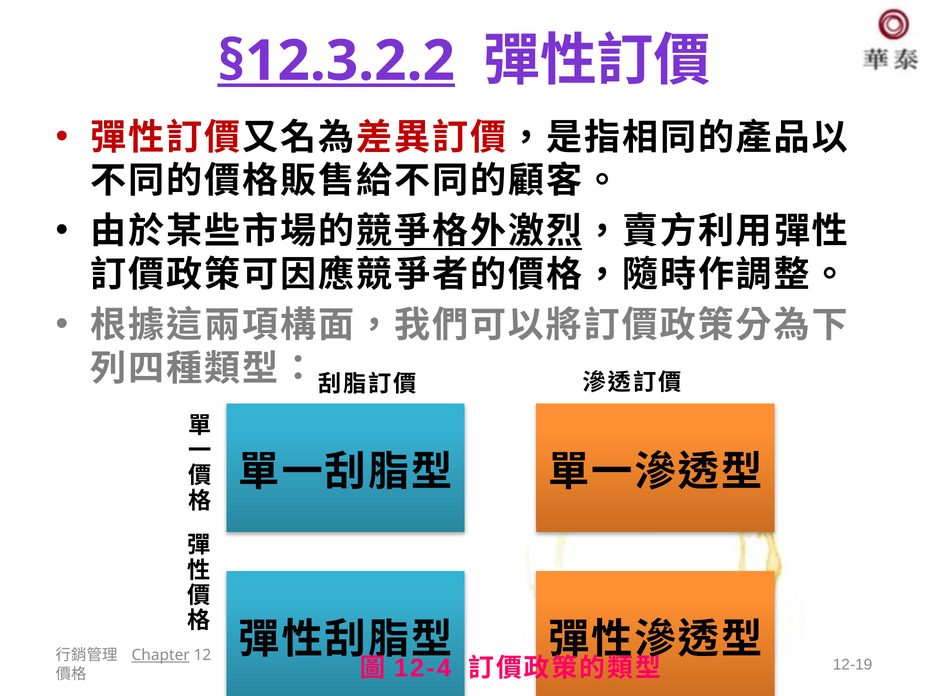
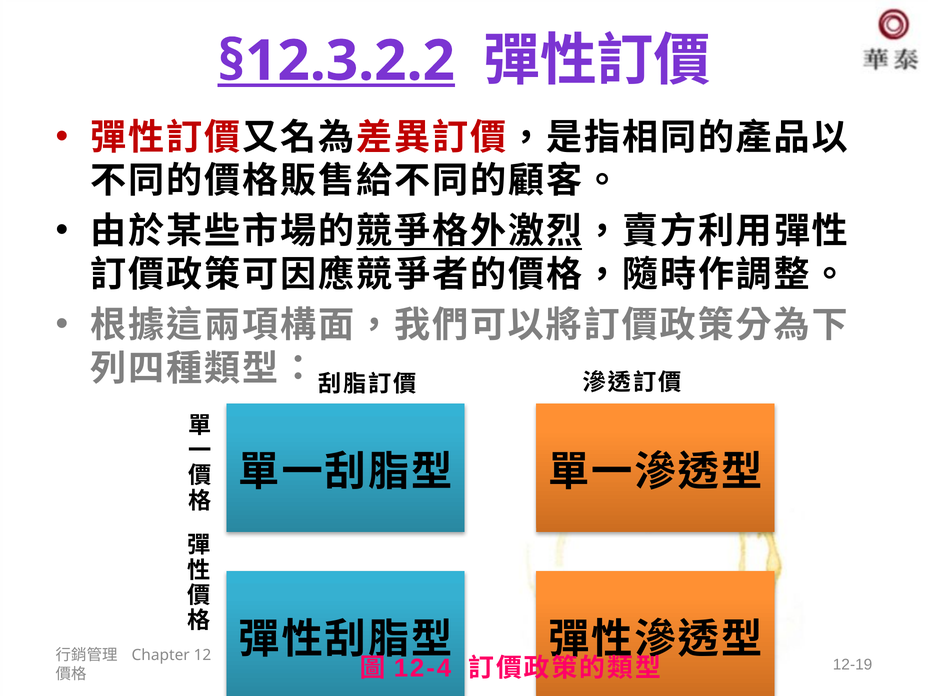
Chapter underline: present -> none
